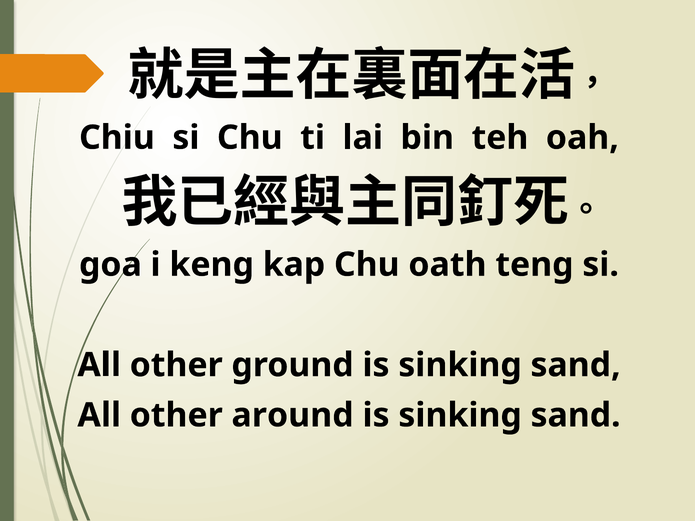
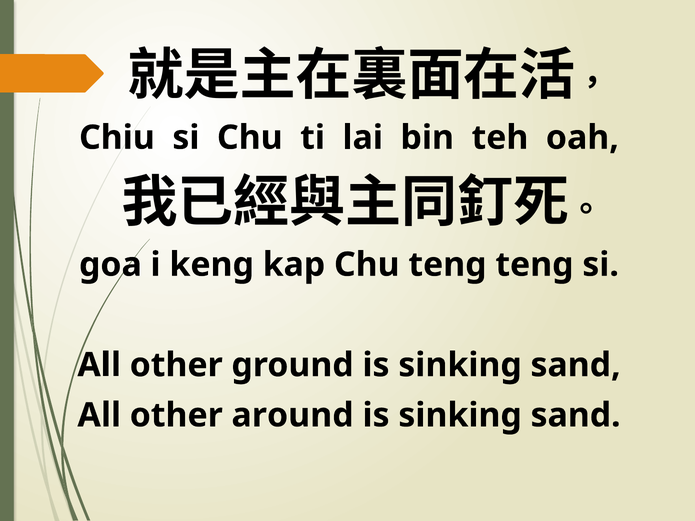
Chu oath: oath -> teng
